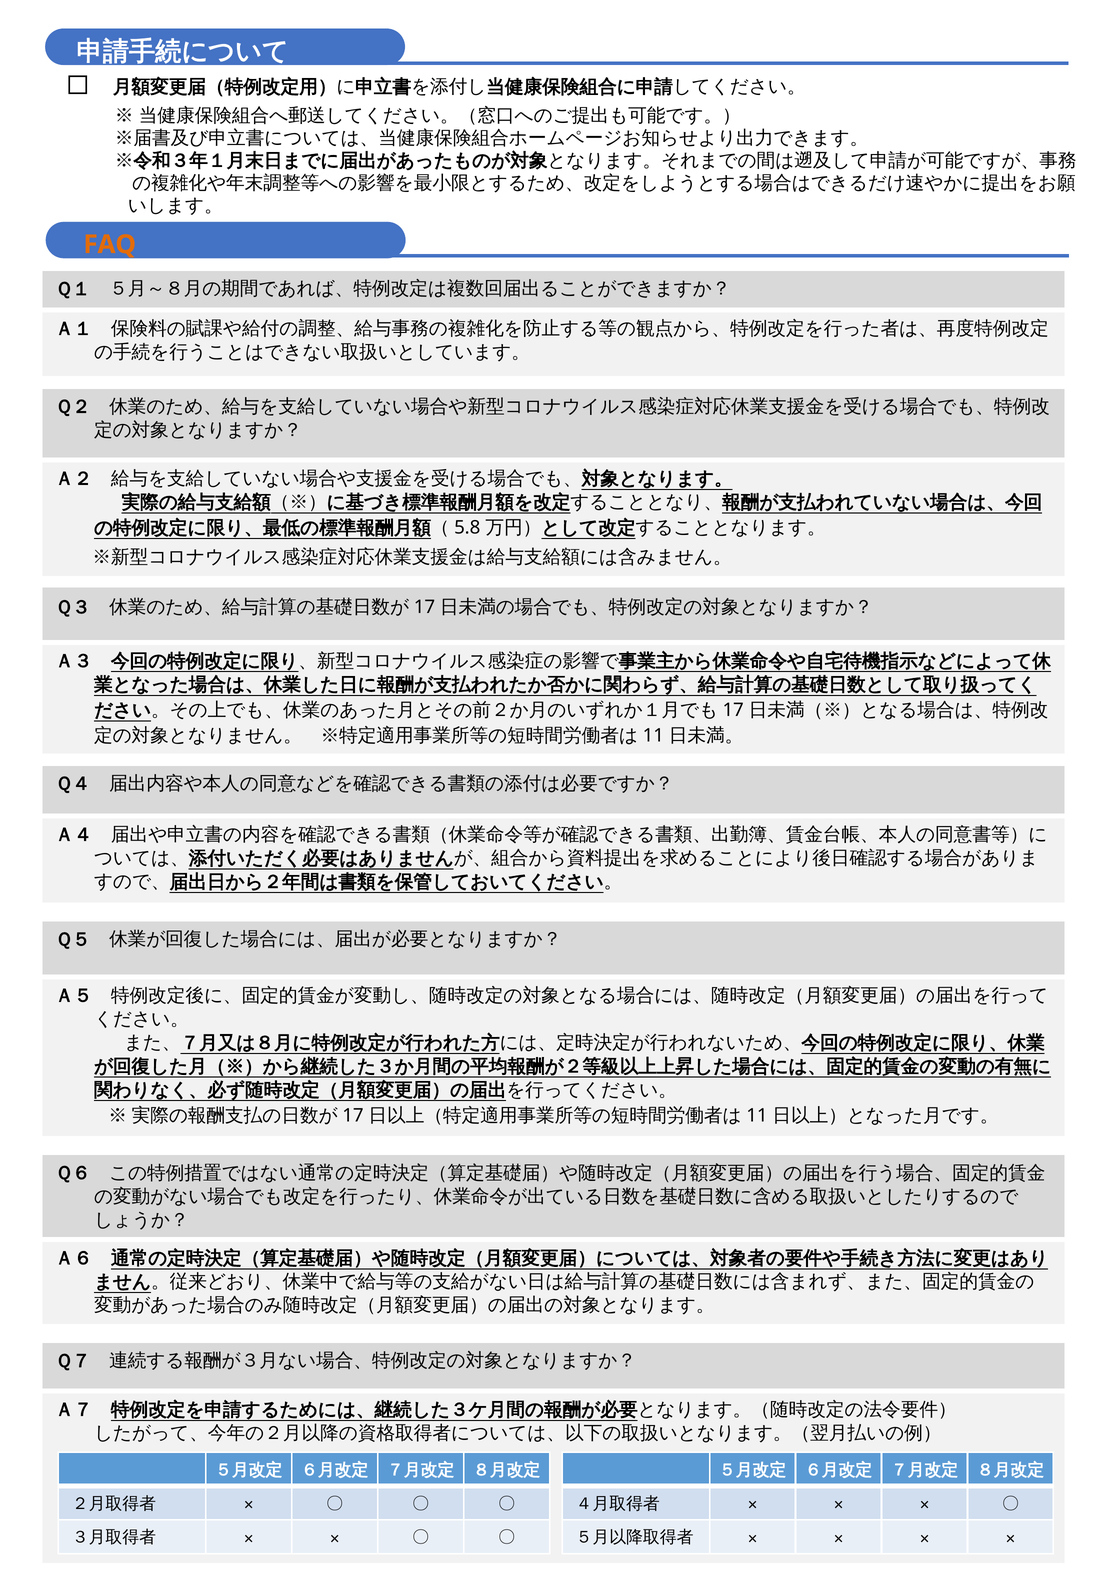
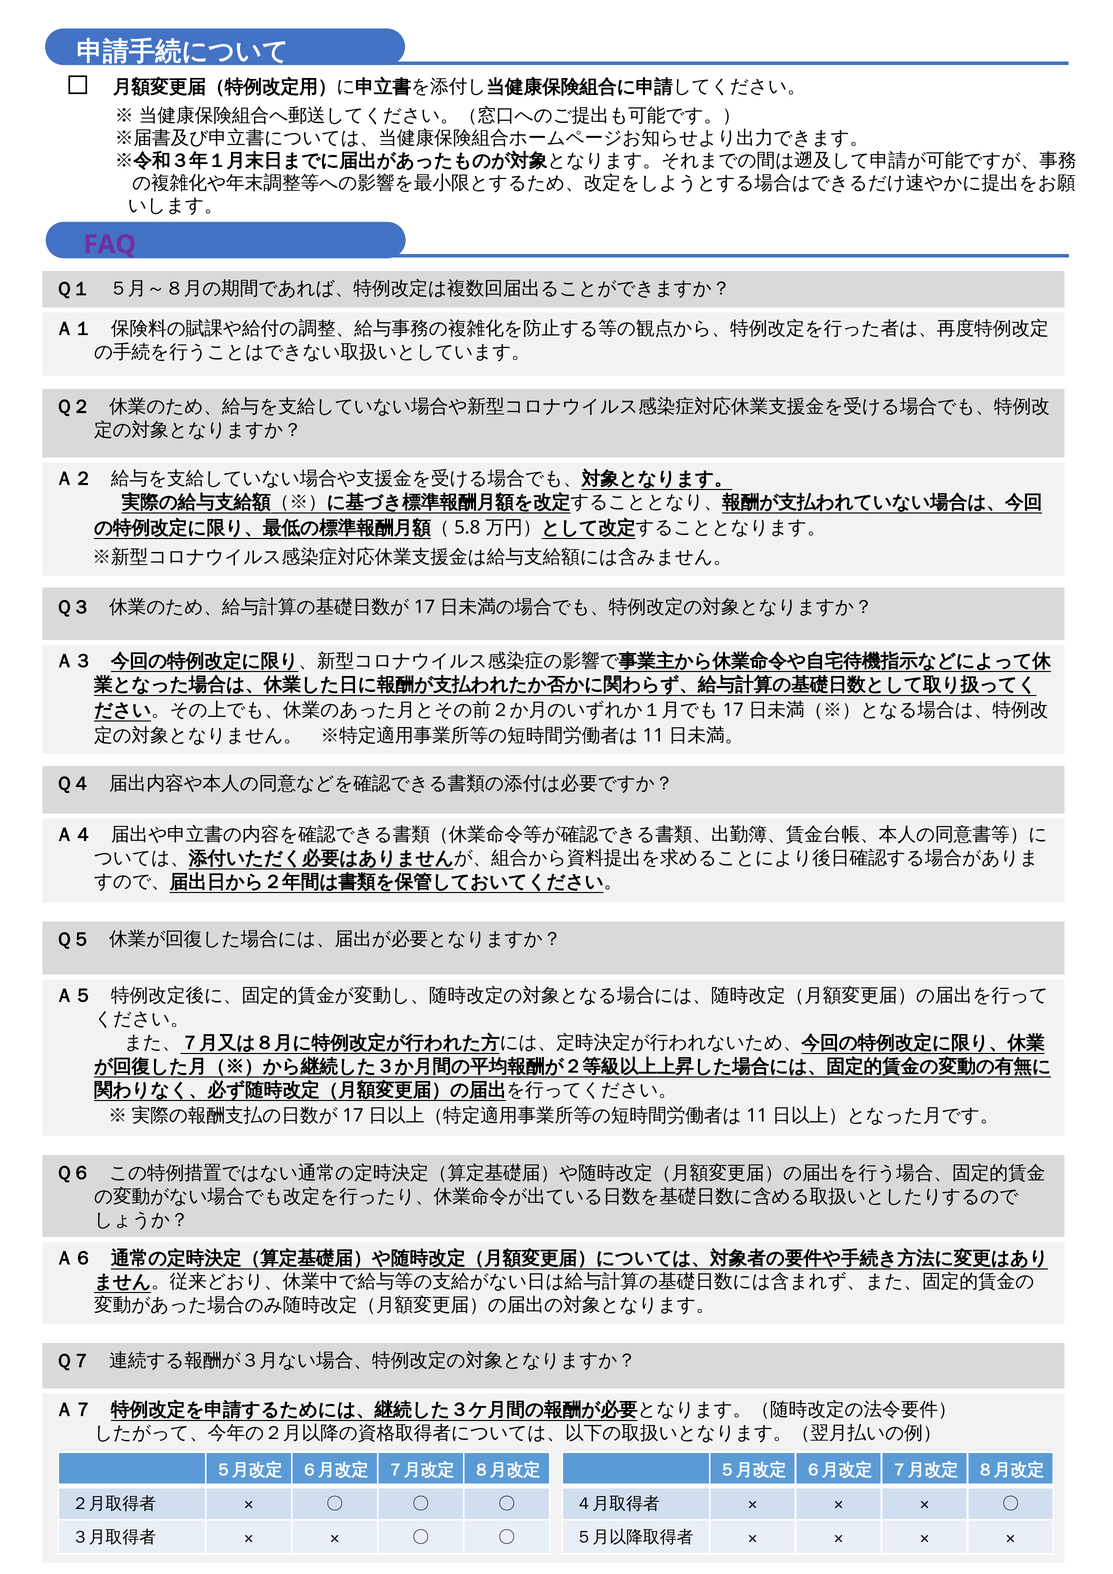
FAQ colour: orange -> purple
